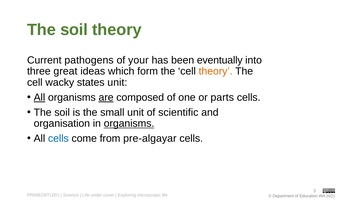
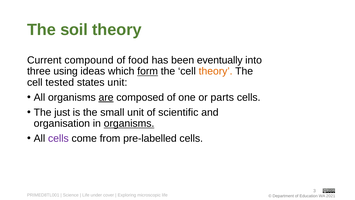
pathogens: pathogens -> compound
your: your -> food
great: great -> using
form underline: none -> present
wacky: wacky -> tested
All at (39, 97) underline: present -> none
soil at (62, 112): soil -> just
cells at (58, 138) colour: blue -> purple
pre-algayar: pre-algayar -> pre-labelled
